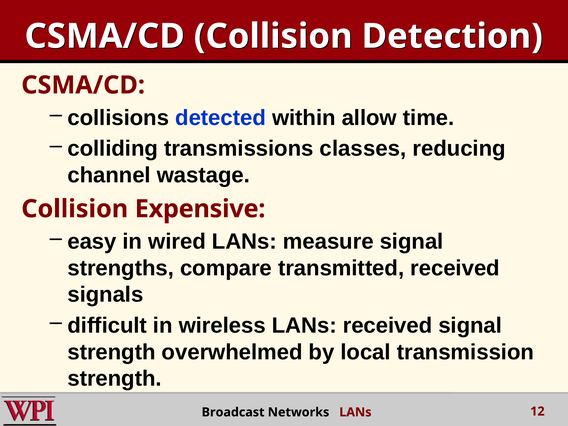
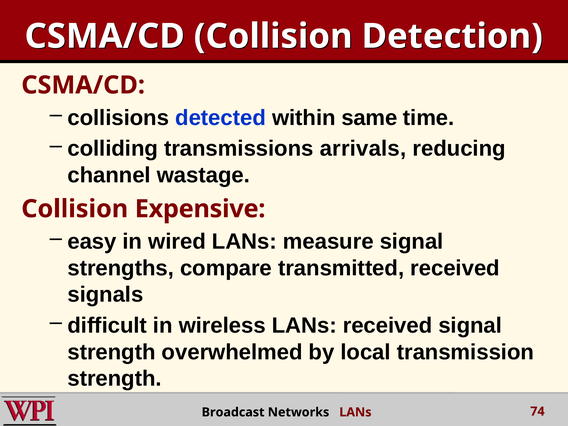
allow: allow -> same
classes: classes -> arrivals
12: 12 -> 74
